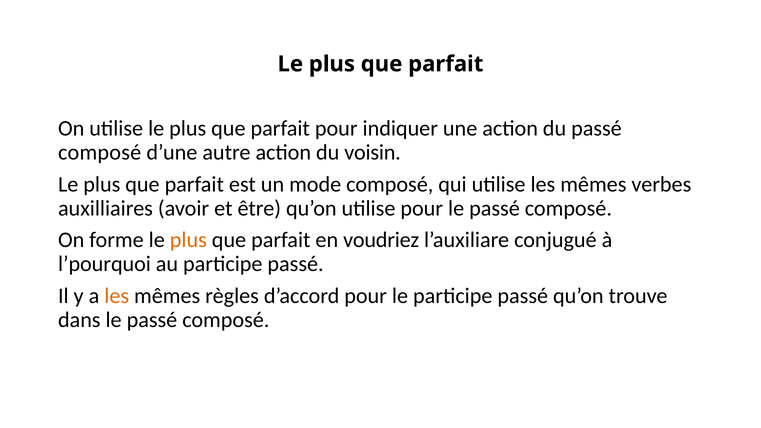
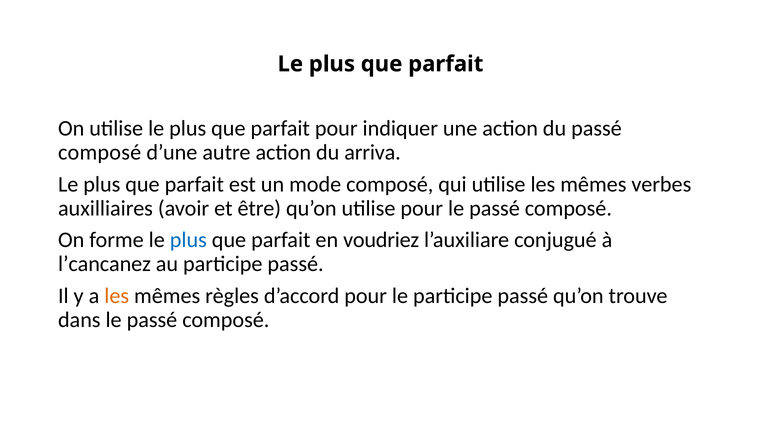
voisin: voisin -> arriva
plus at (188, 240) colour: orange -> blue
l’pourquoi: l’pourquoi -> l’cancanez
